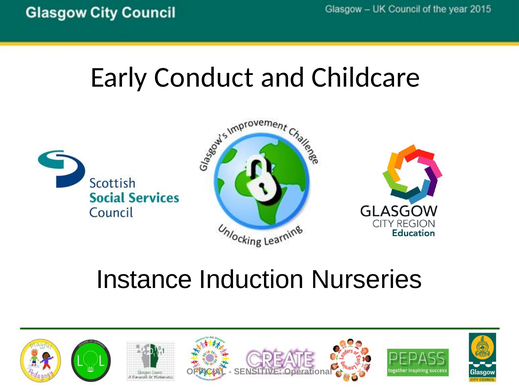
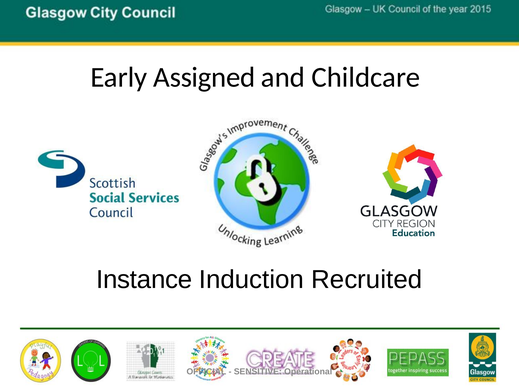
Conduct: Conduct -> Assigned
Nurseries: Nurseries -> Recruited
